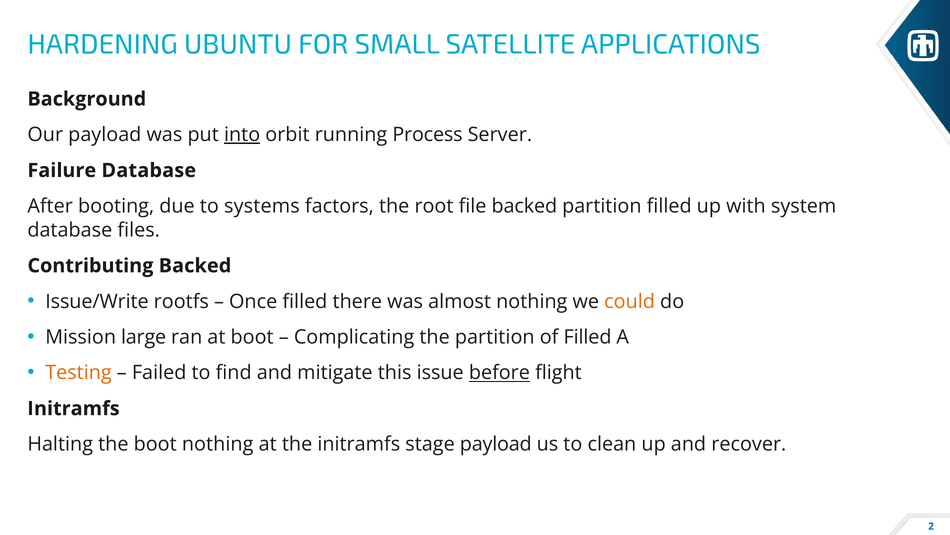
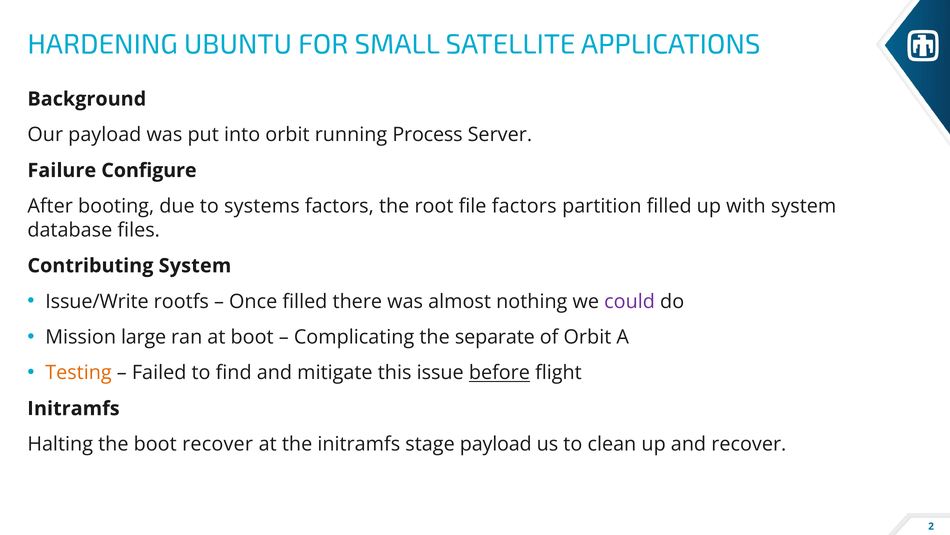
into underline: present -> none
Failure Database: Database -> Configure
file backed: backed -> factors
Contributing Backed: Backed -> System
could colour: orange -> purple
the partition: partition -> separate
of Filled: Filled -> Orbit
boot nothing: nothing -> recover
